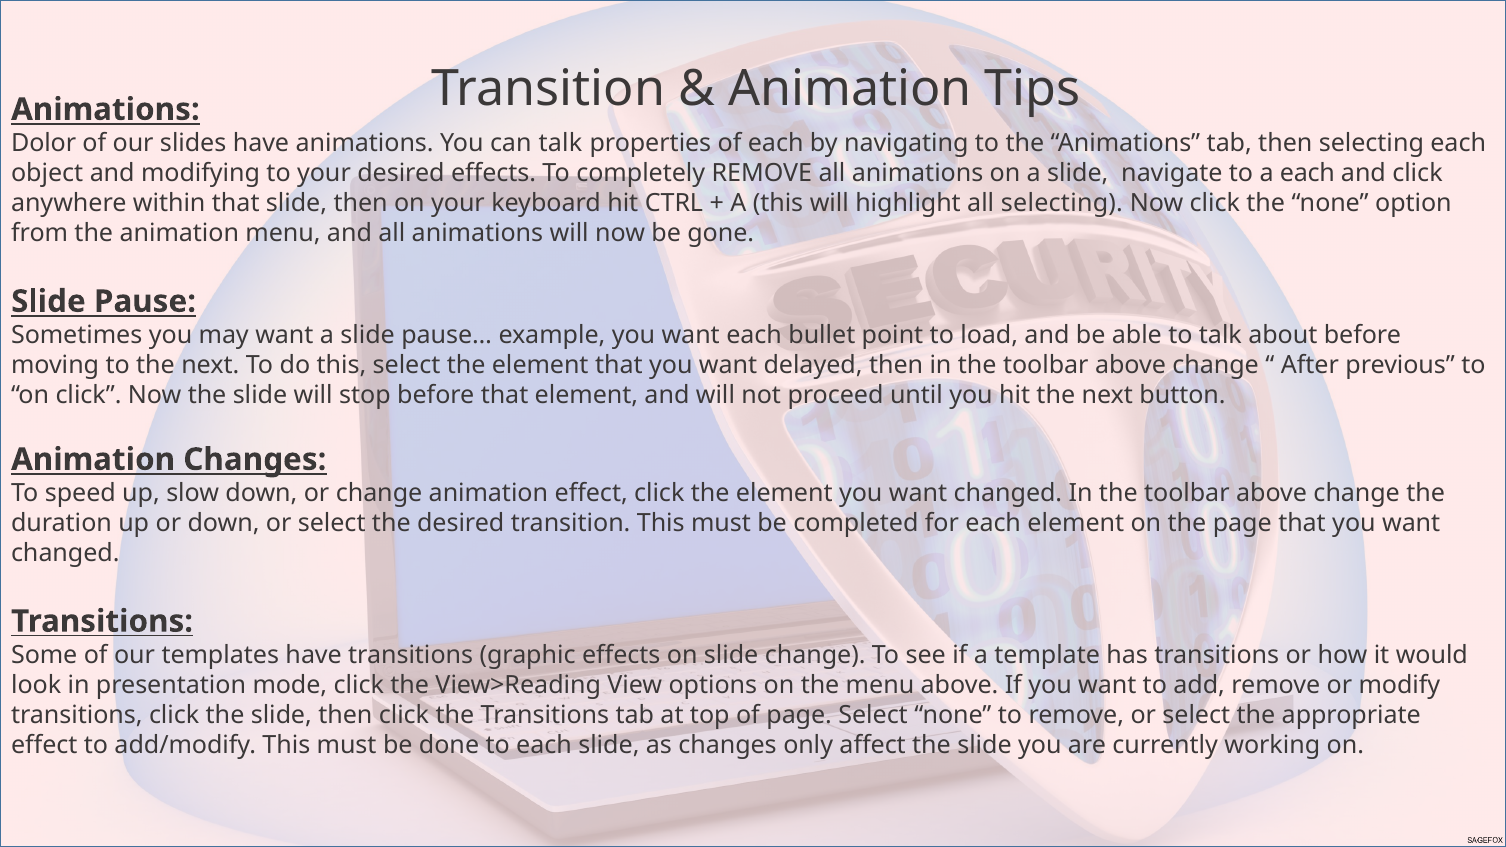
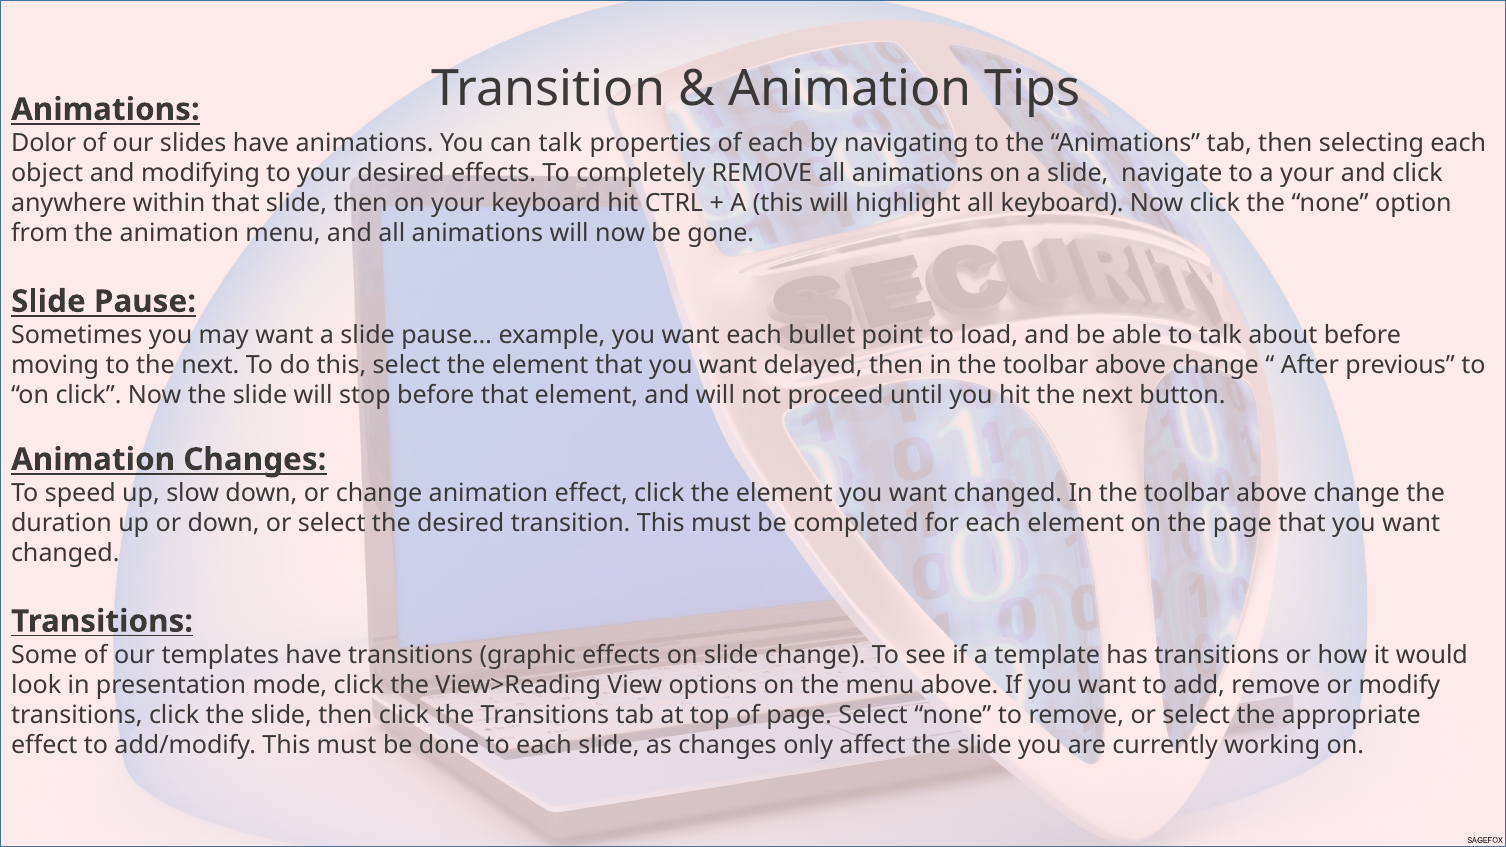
a each: each -> your
all selecting: selecting -> keyboard
